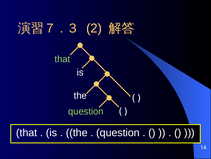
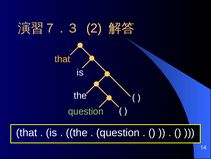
that at (62, 59) colour: light green -> yellow
